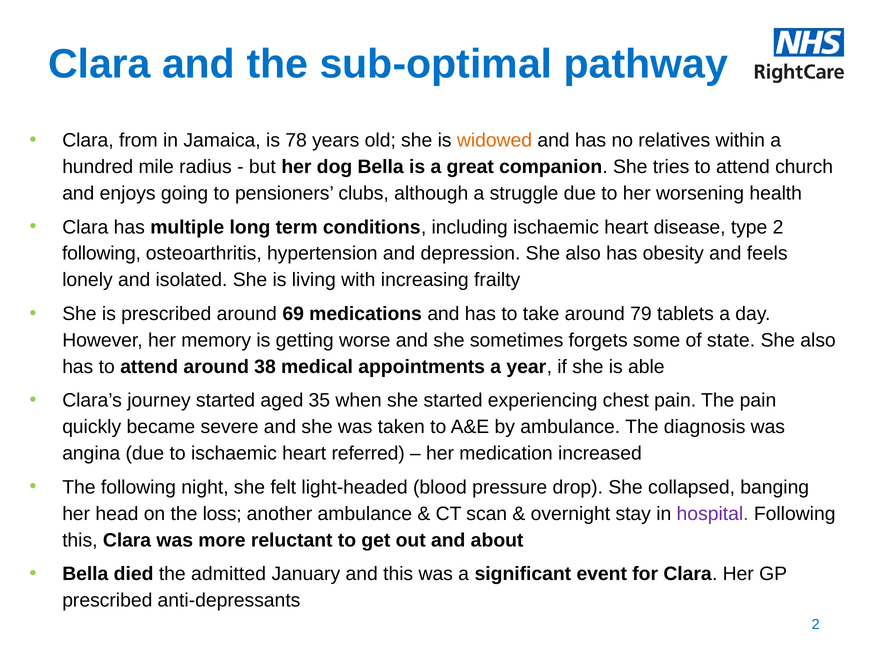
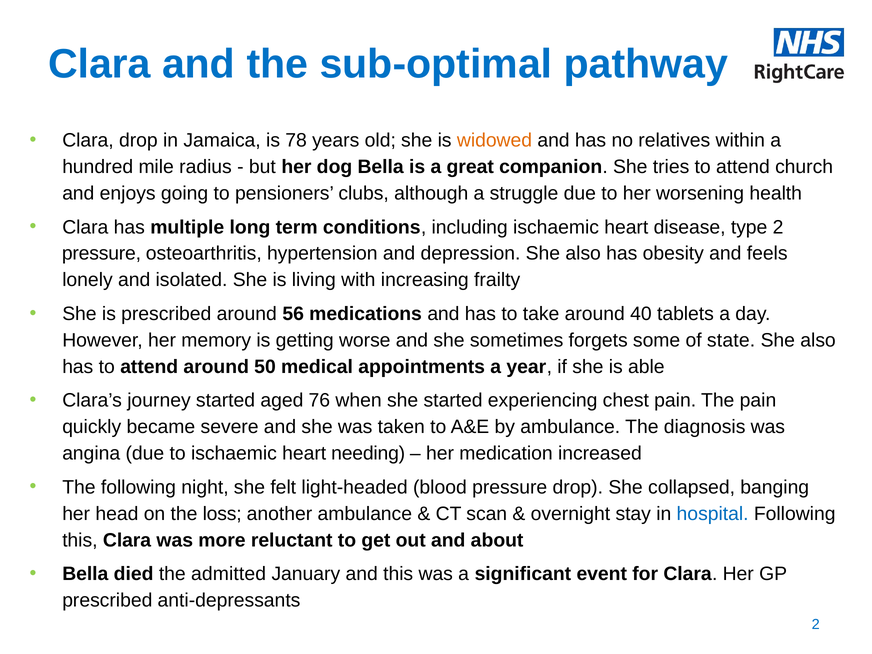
Clara from: from -> drop
following at (101, 254): following -> pressure
69: 69 -> 56
79: 79 -> 40
38: 38 -> 50
35: 35 -> 76
referred: referred -> needing
hospital colour: purple -> blue
